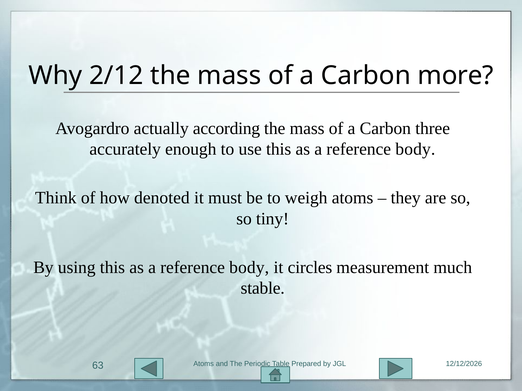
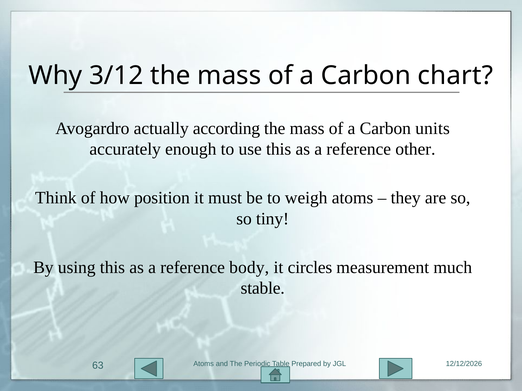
2/12: 2/12 -> 3/12
more: more -> chart
three: three -> units
body at (415, 149): body -> other
denoted: denoted -> position
